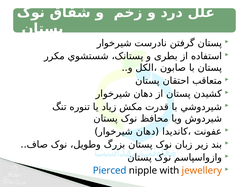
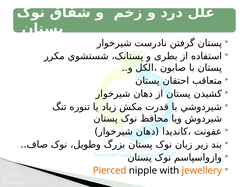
Pierced colour: blue -> orange
